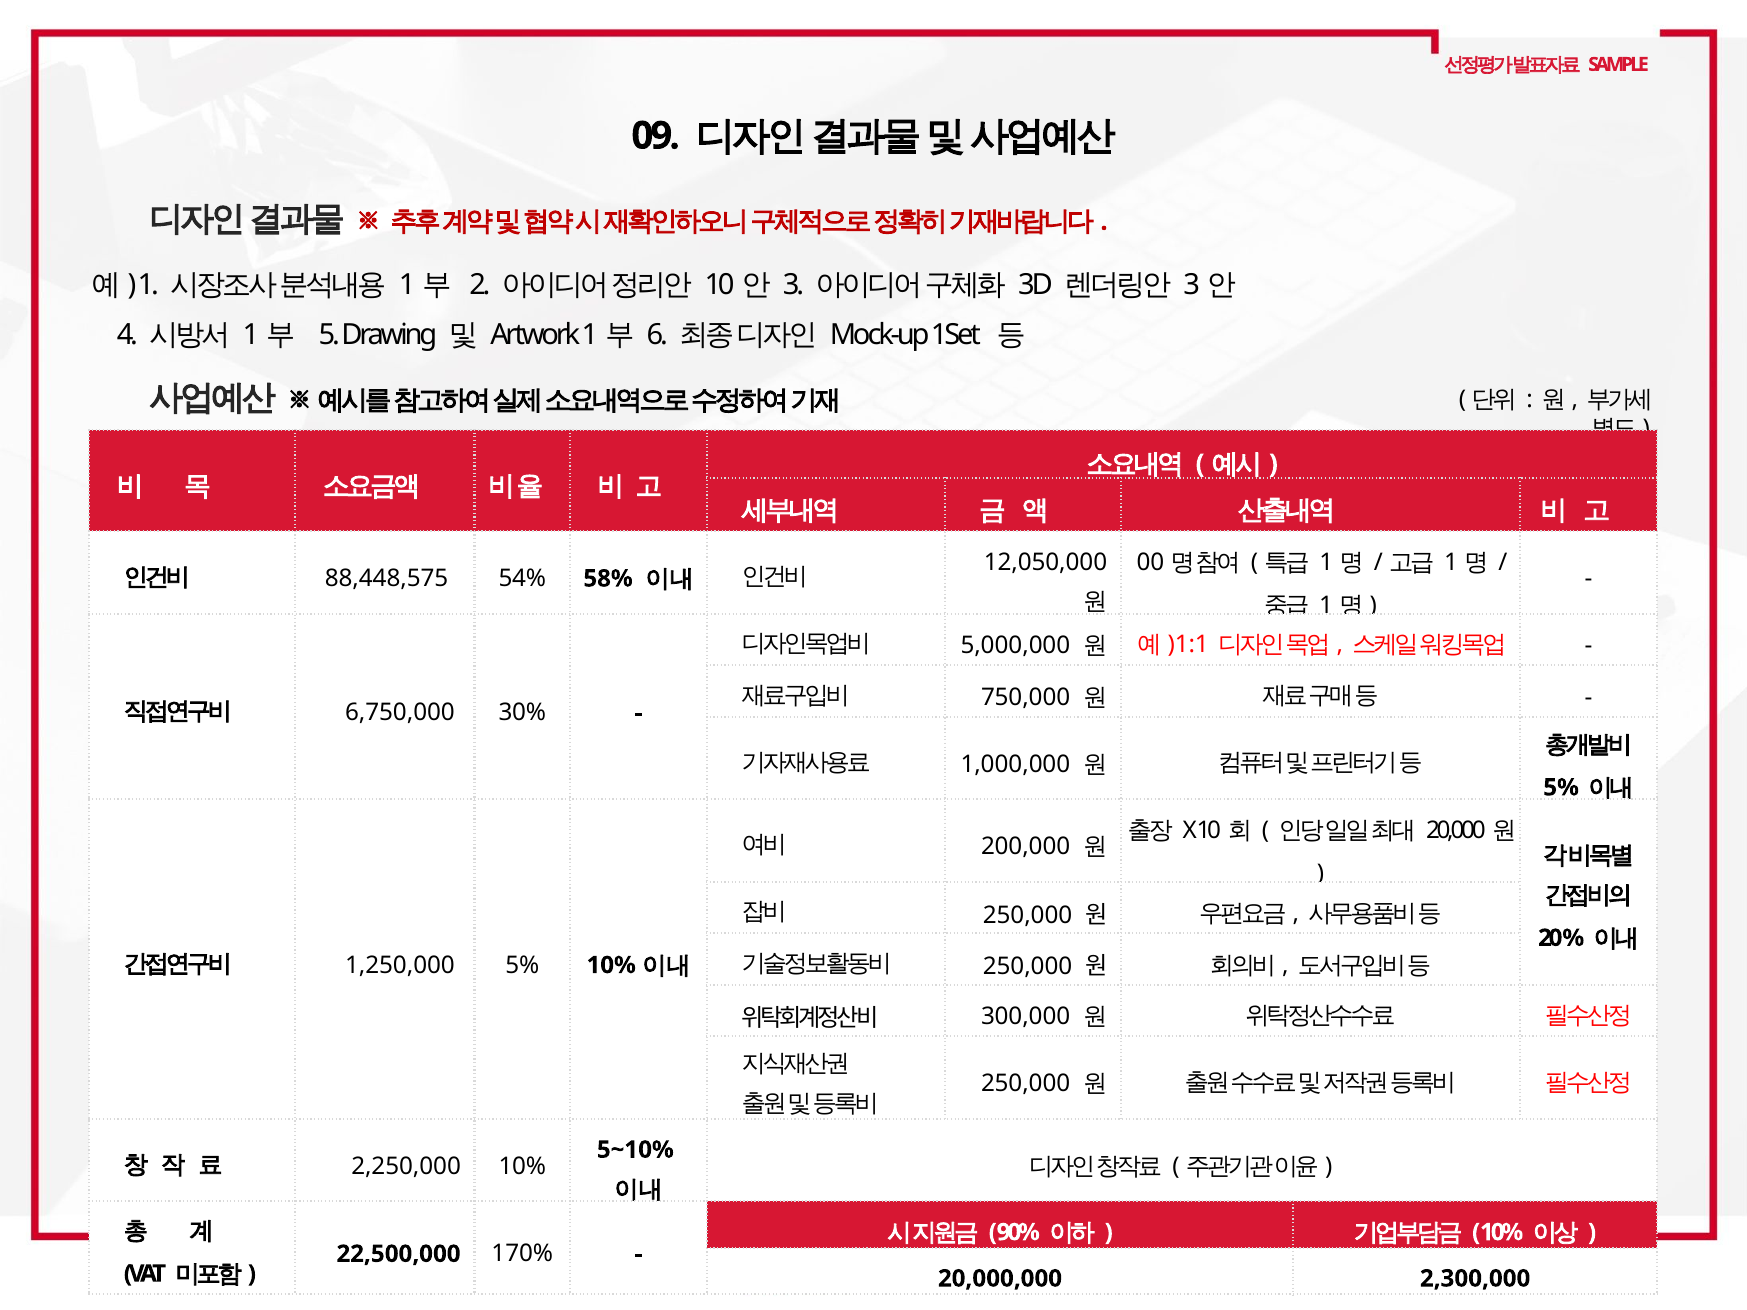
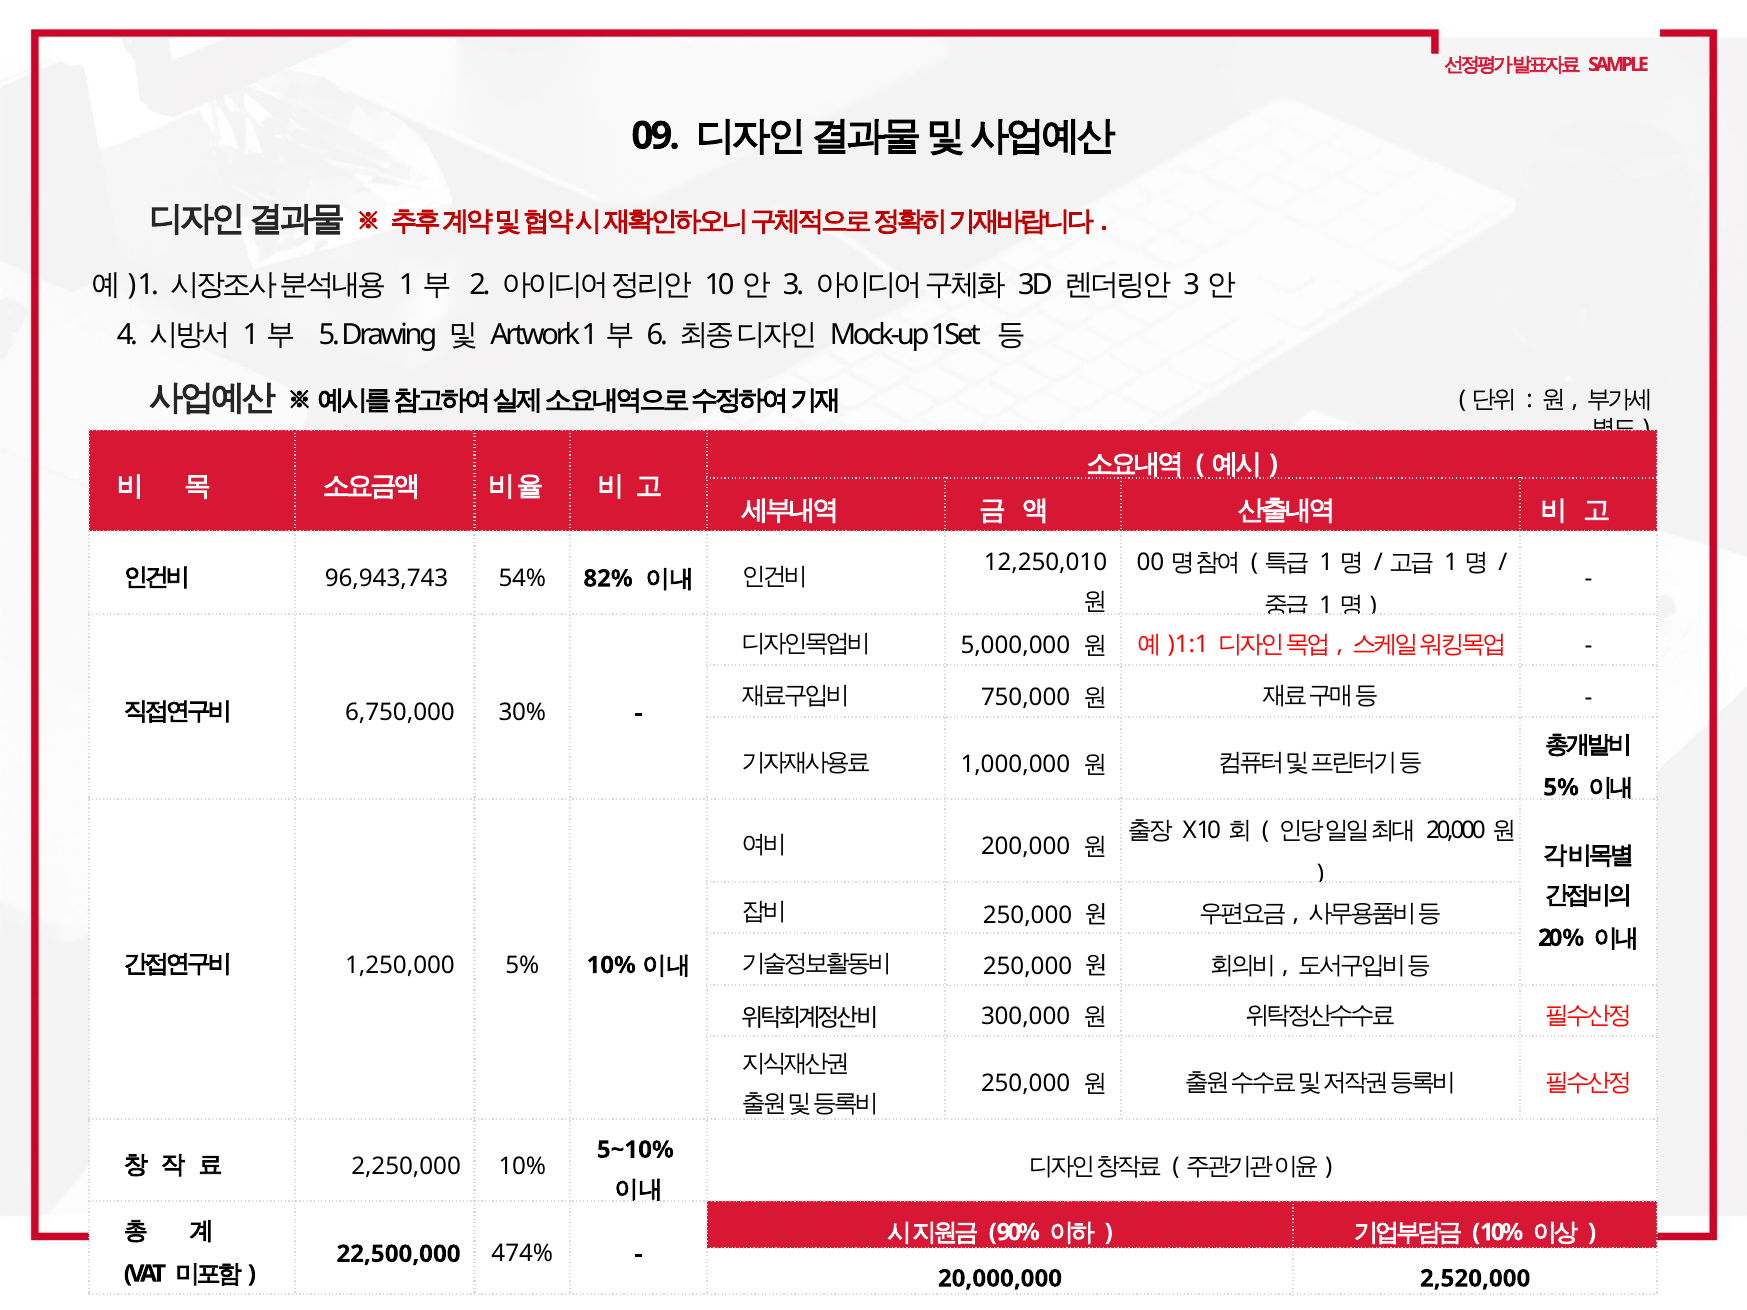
12,050,000: 12,050,000 -> 12,250,010
88,448,575: 88,448,575 -> 96,943,743
58%: 58% -> 82%
170%: 170% -> 474%
2,300,000: 2,300,000 -> 2,520,000
